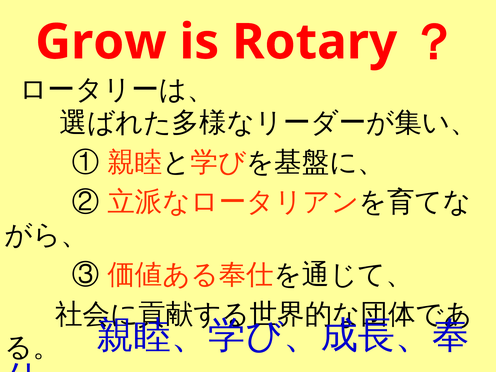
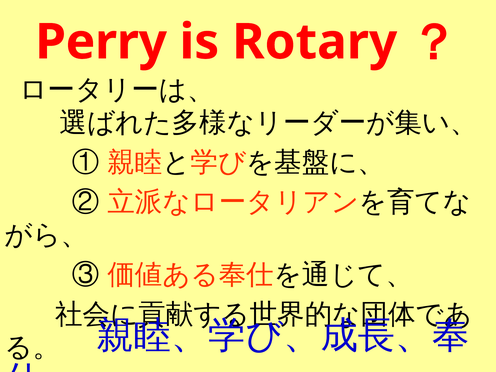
Grow: Grow -> Perry
